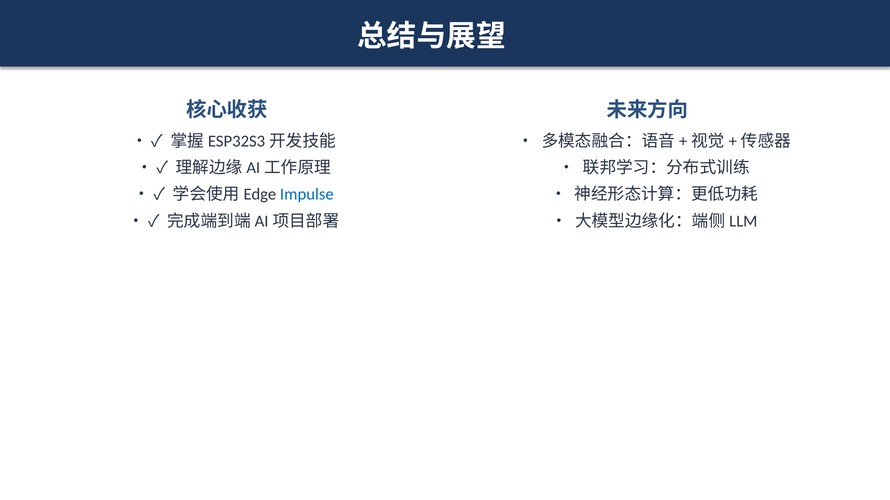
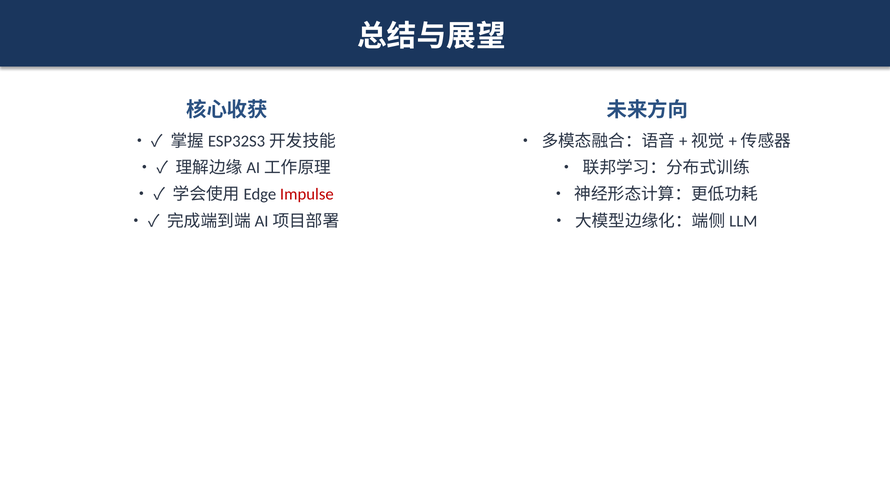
Impulse colour: blue -> red
